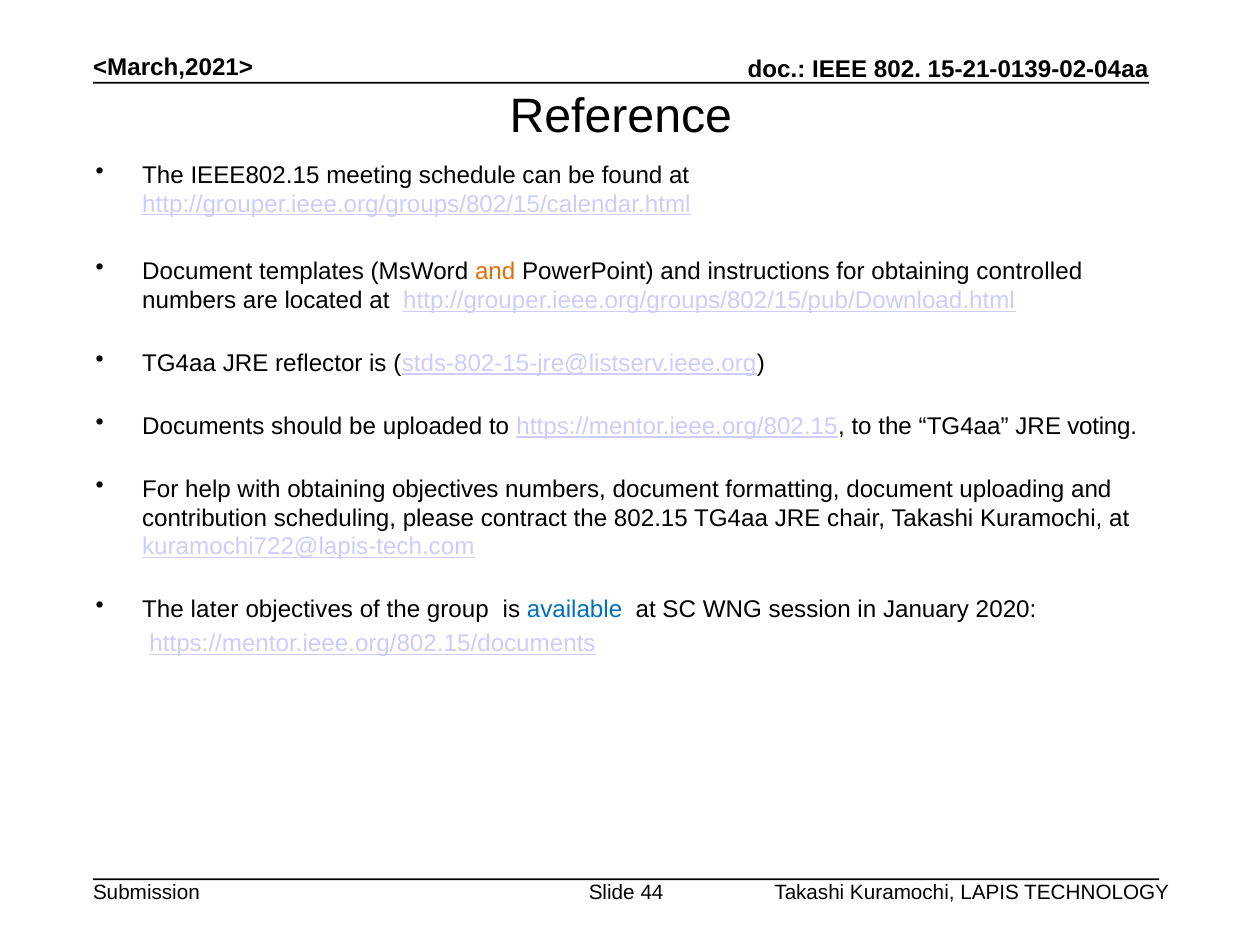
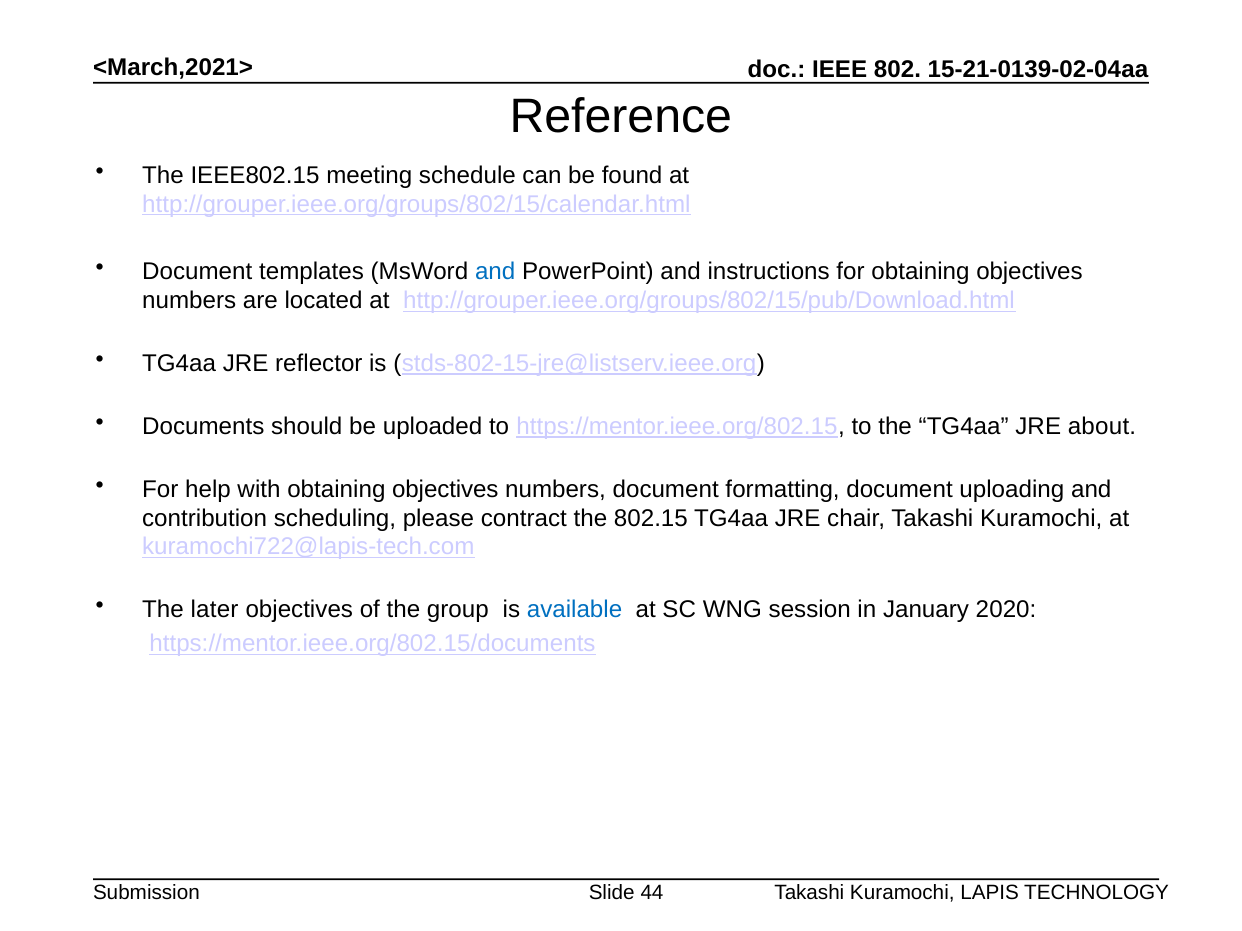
and at (495, 272) colour: orange -> blue
for obtaining controlled: controlled -> objectives
voting: voting -> about
